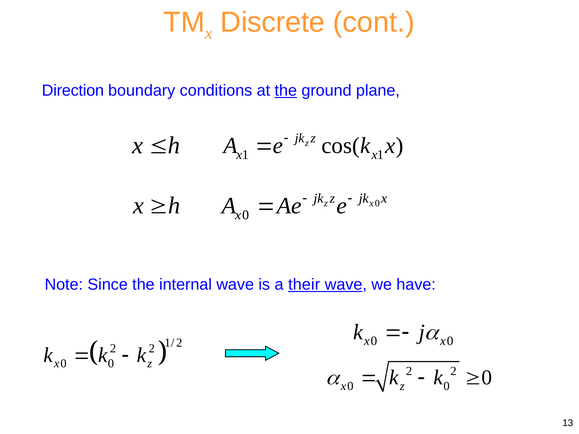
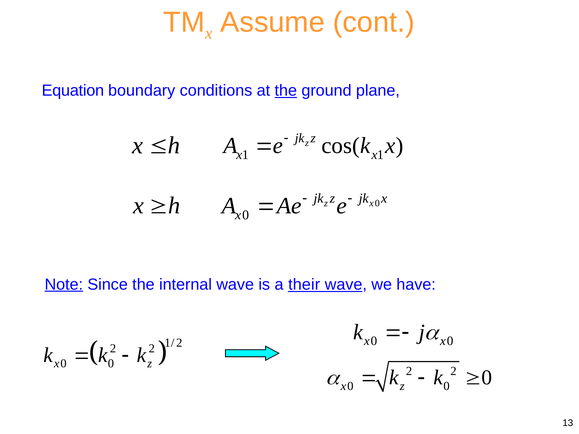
Discrete: Discrete -> Assume
Direction: Direction -> Equation
Note underline: none -> present
